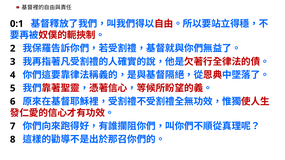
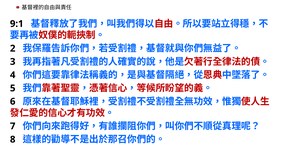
0:1: 0:1 -> 9:1
